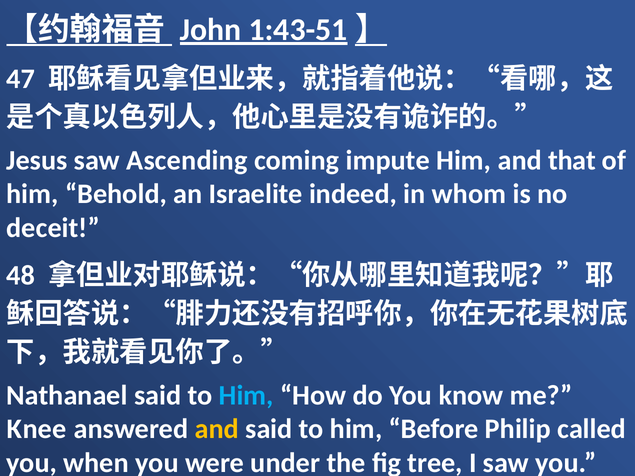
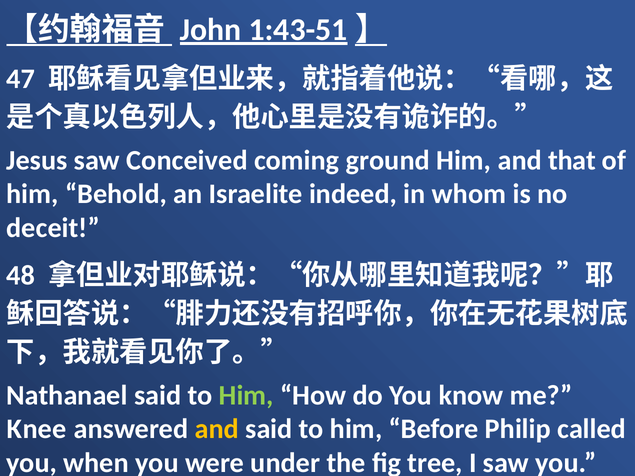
Ascending: Ascending -> Conceived
impute: impute -> ground
Him at (246, 395) colour: light blue -> light green
